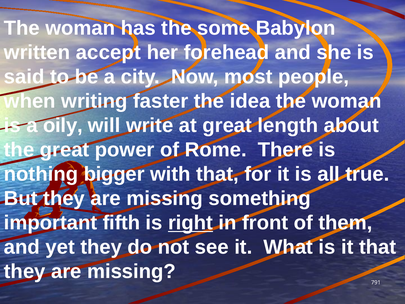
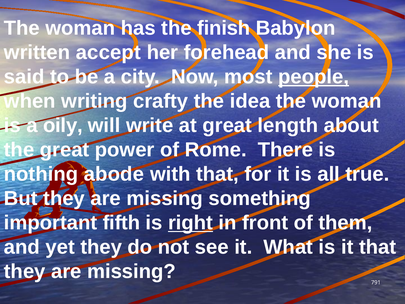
some: some -> finish
people underline: none -> present
faster: faster -> crafty
bigger: bigger -> abode
